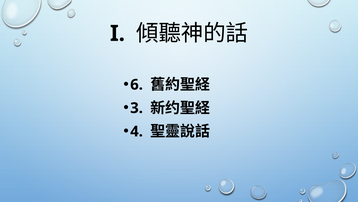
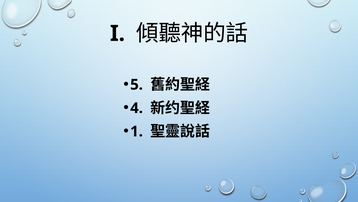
6: 6 -> 5
3: 3 -> 4
4: 4 -> 1
